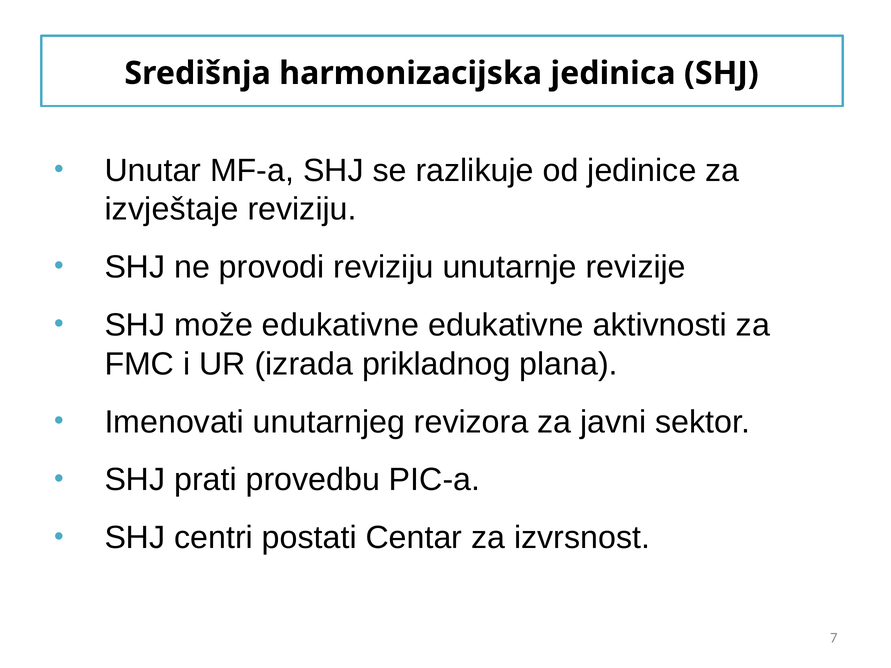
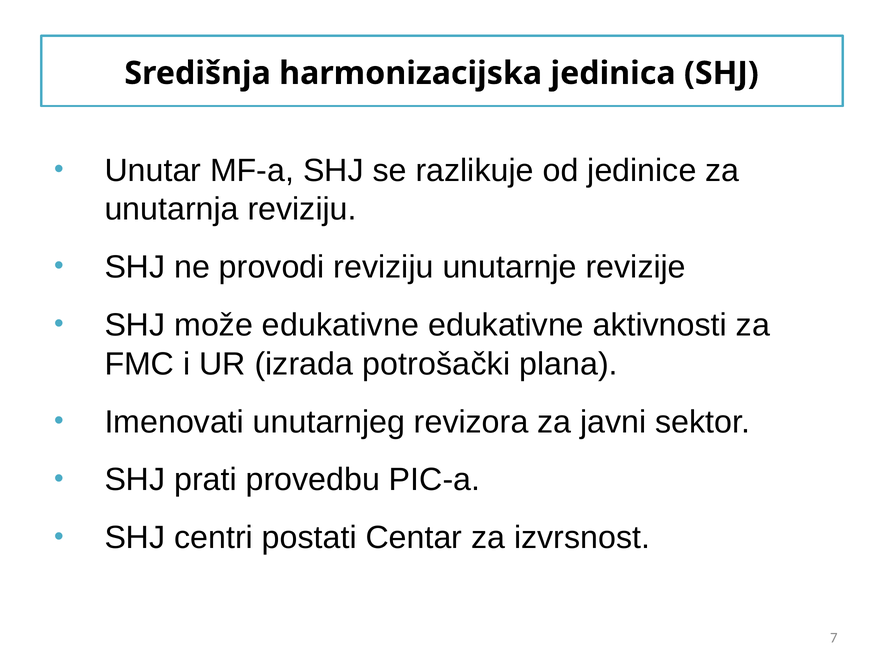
izvještaje: izvještaje -> unutarnja
prikladnog: prikladnog -> potrošački
